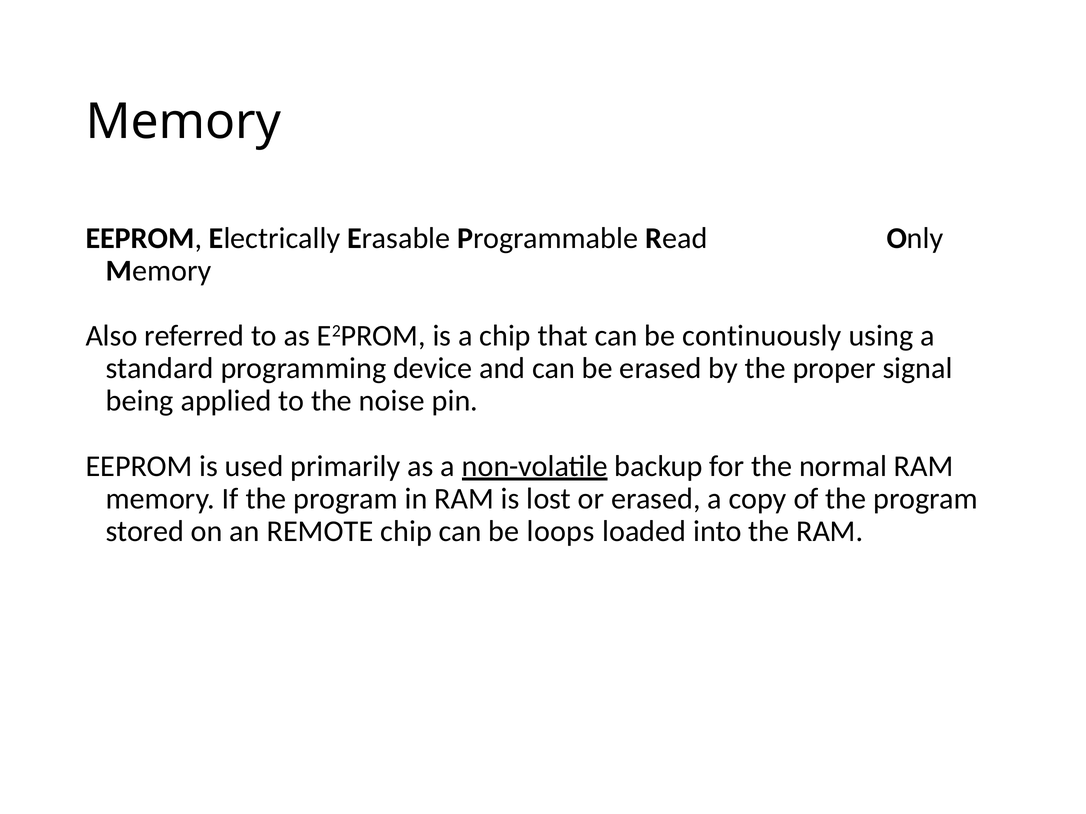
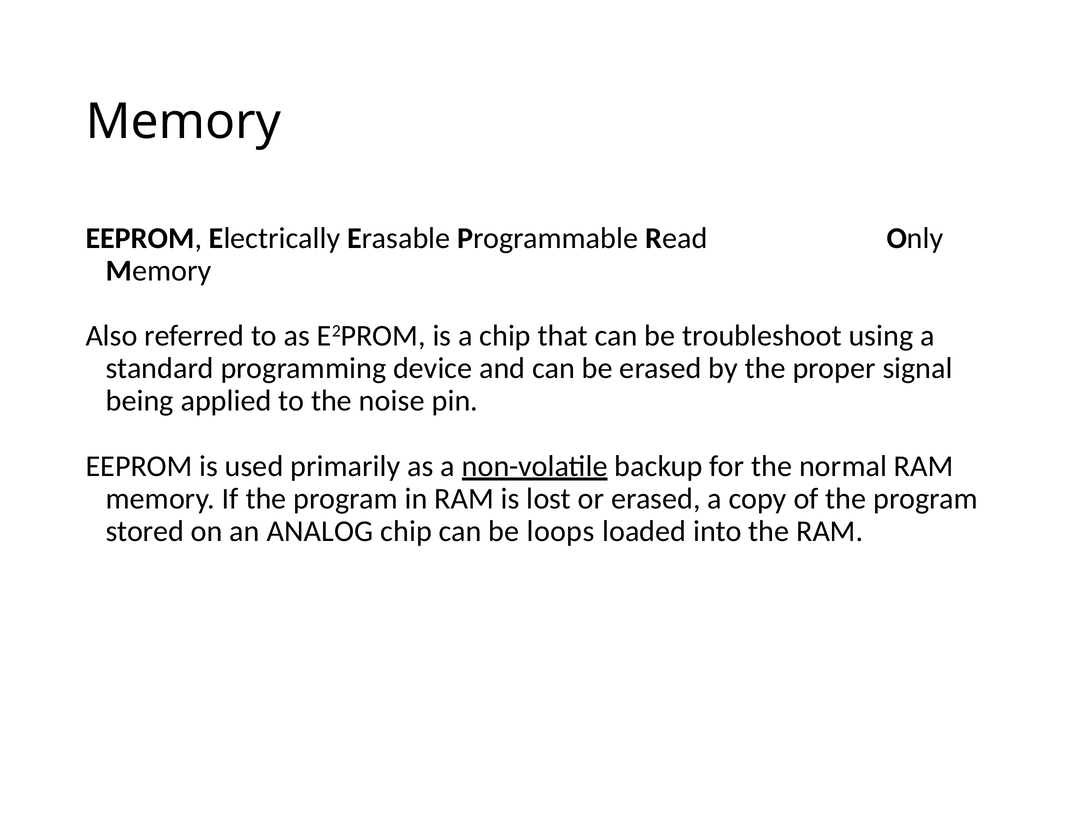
continuously: continuously -> troubleshoot
REMOTE: REMOTE -> ANALOG
